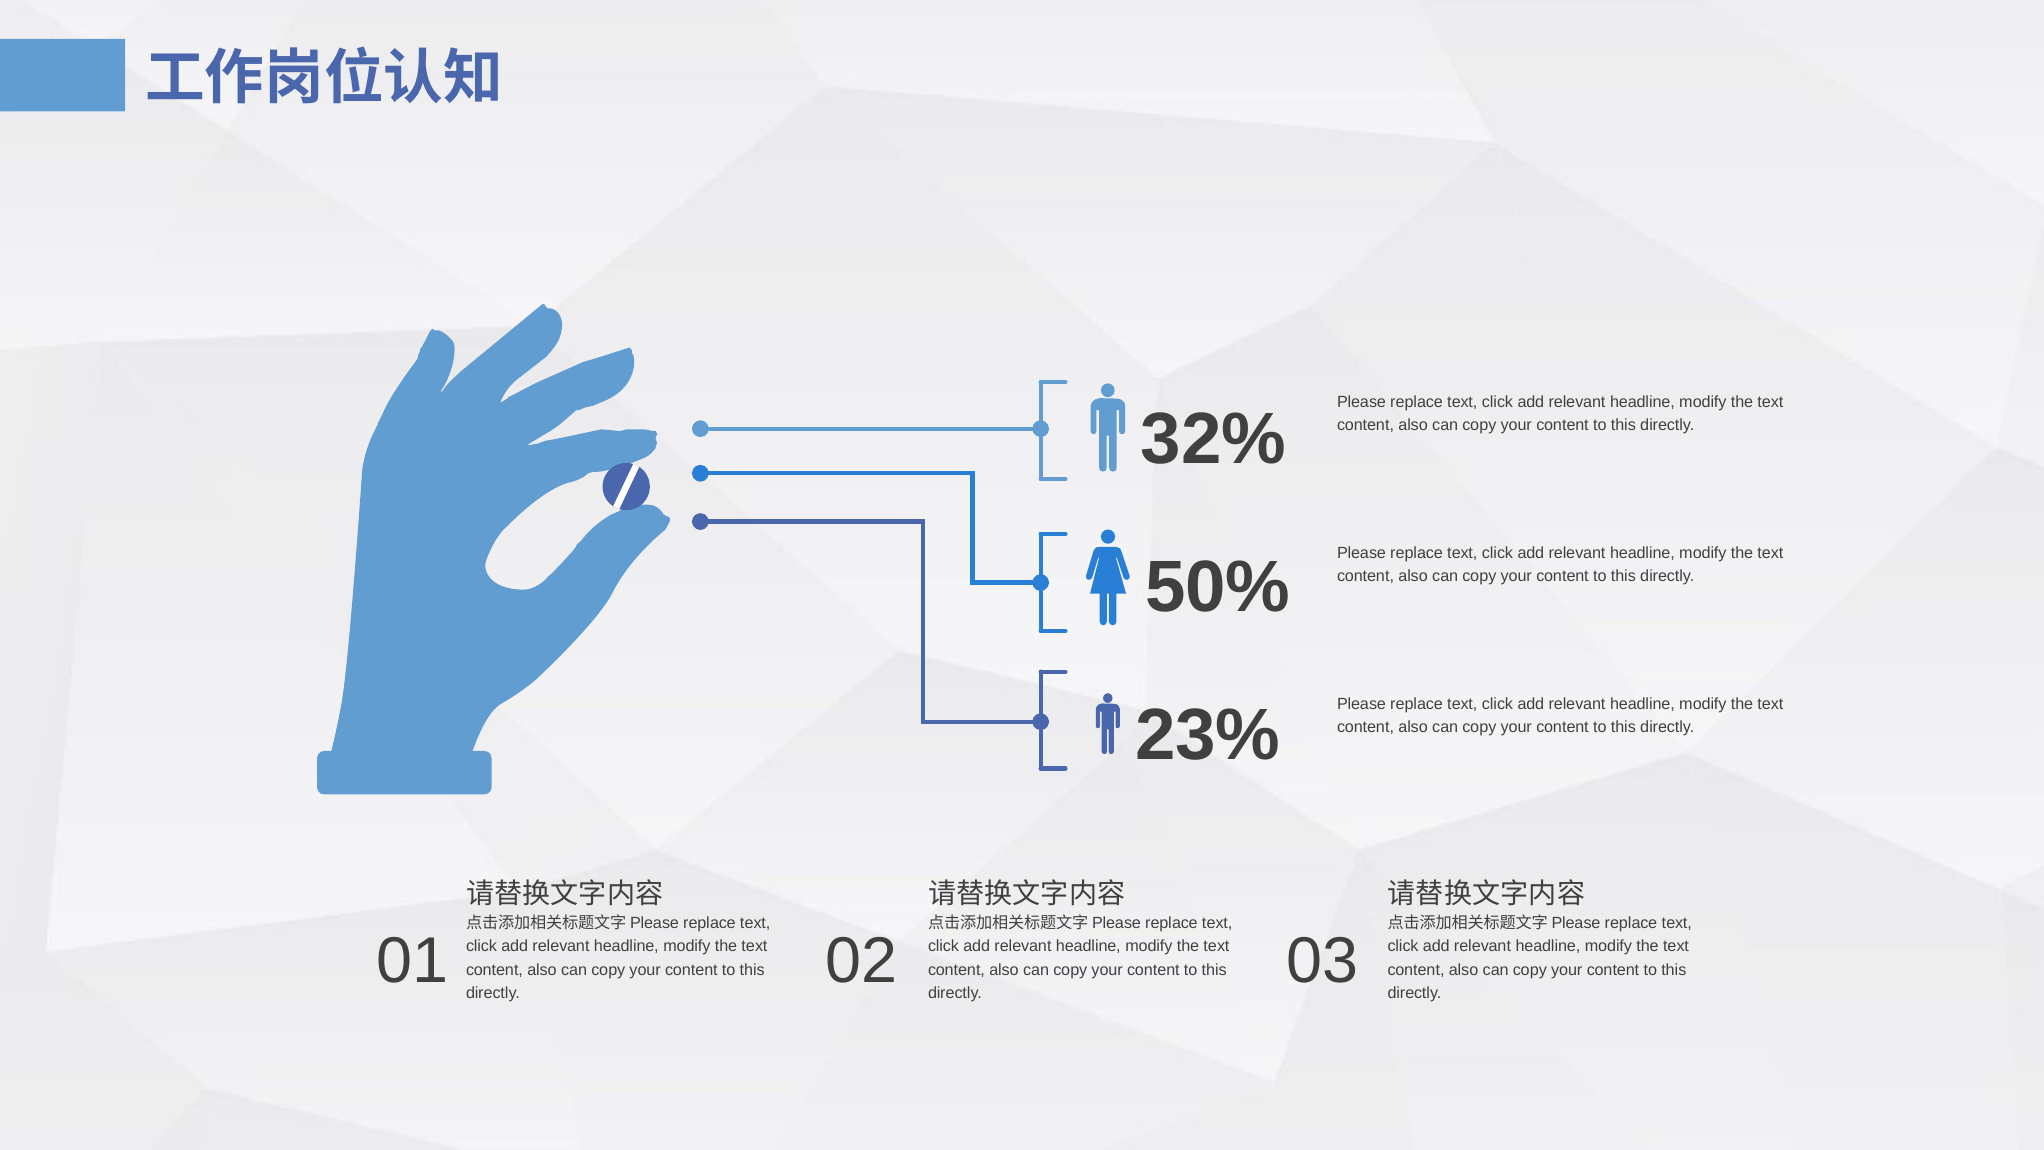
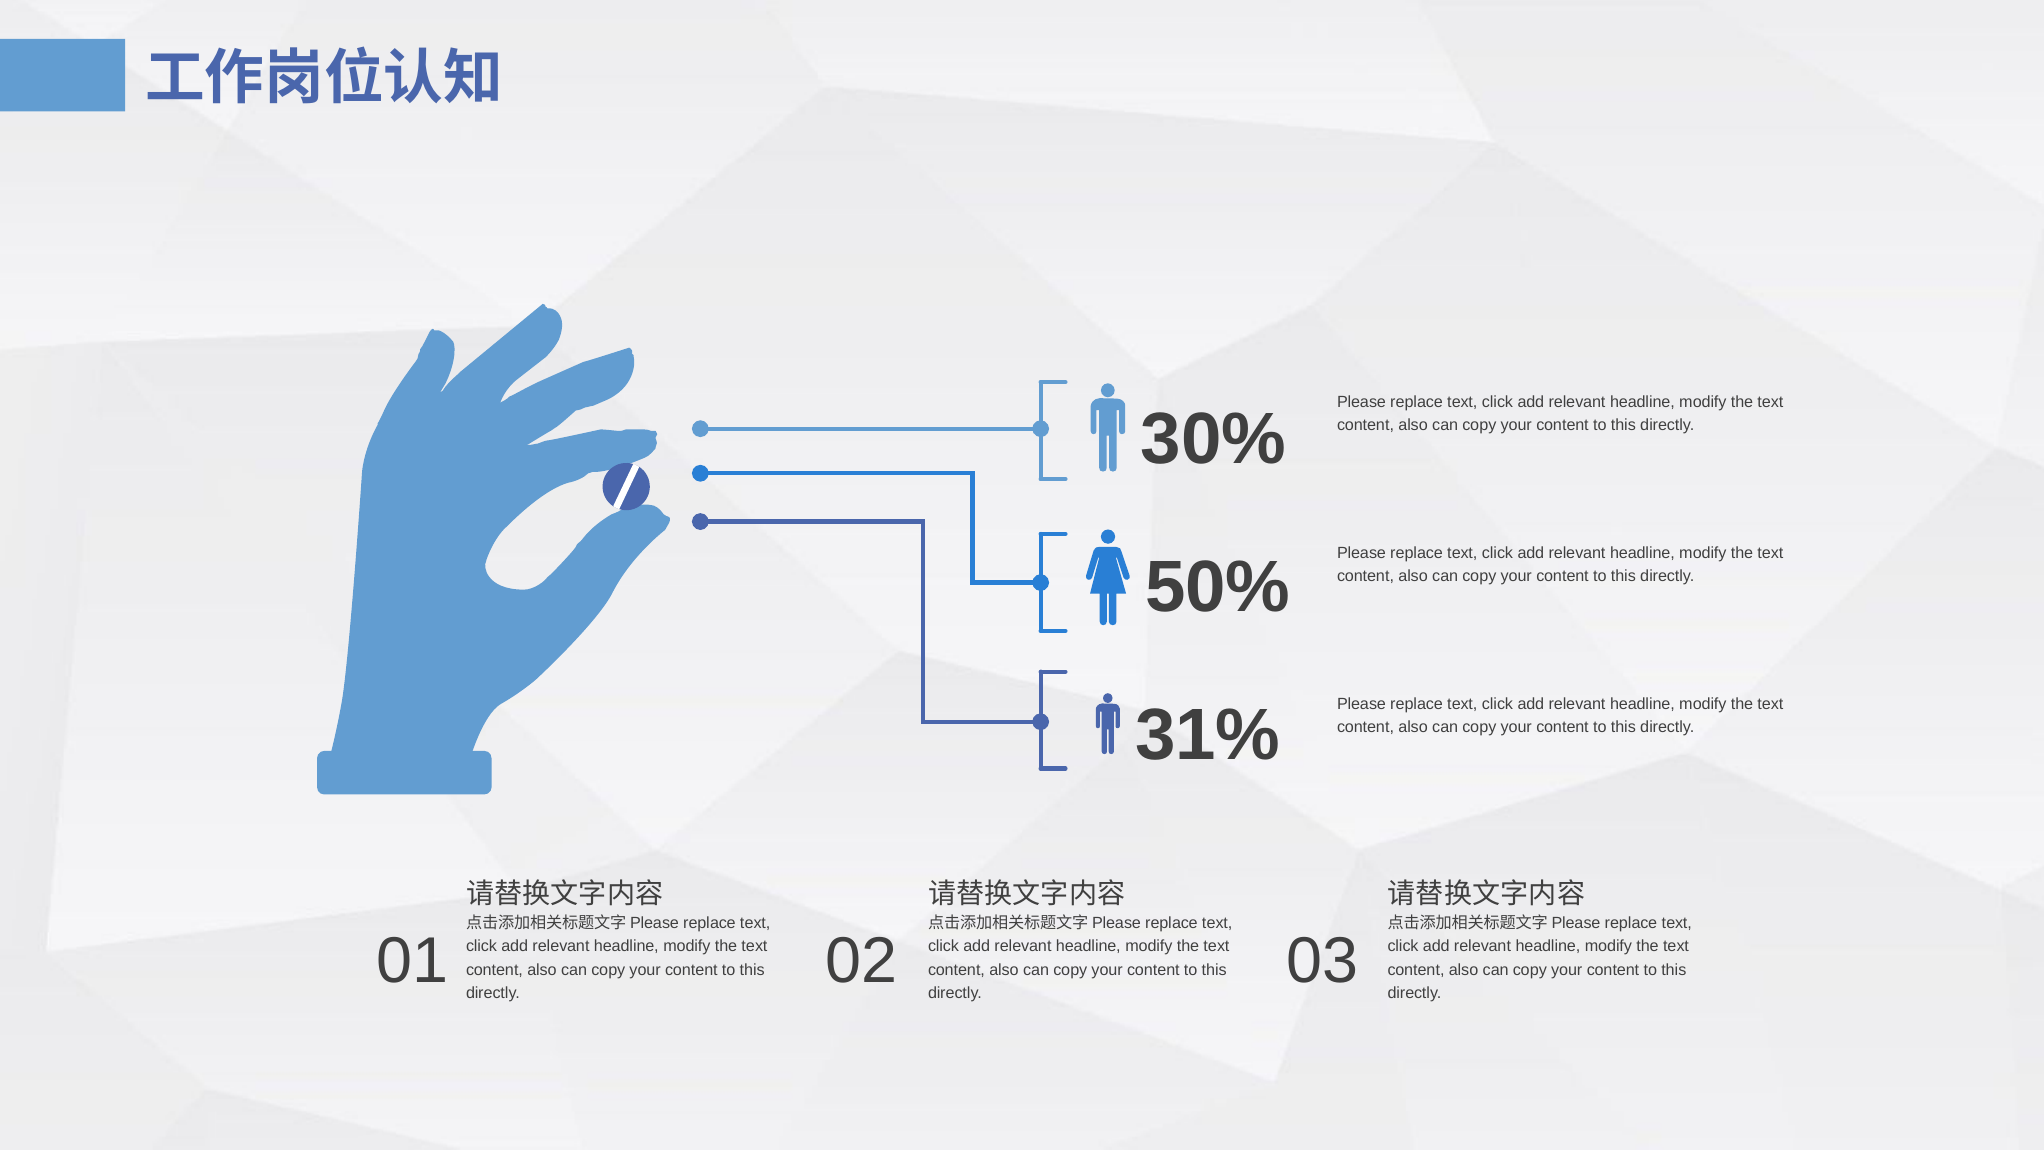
32%: 32% -> 30%
23%: 23% -> 31%
